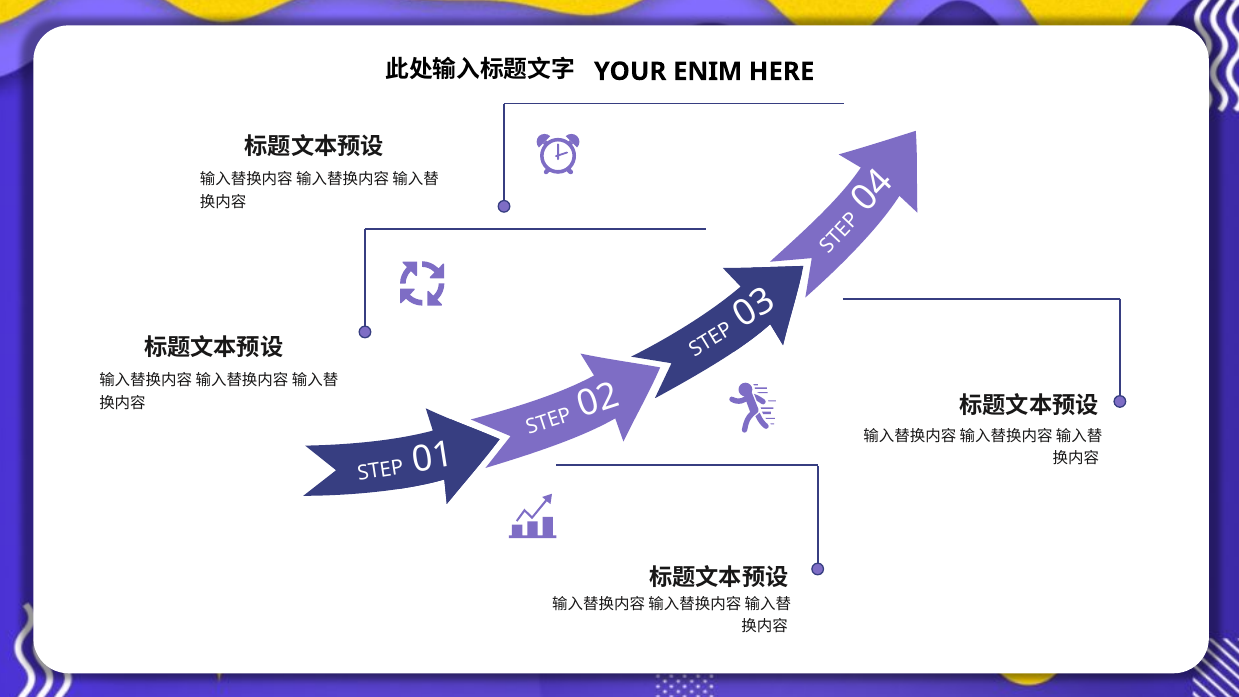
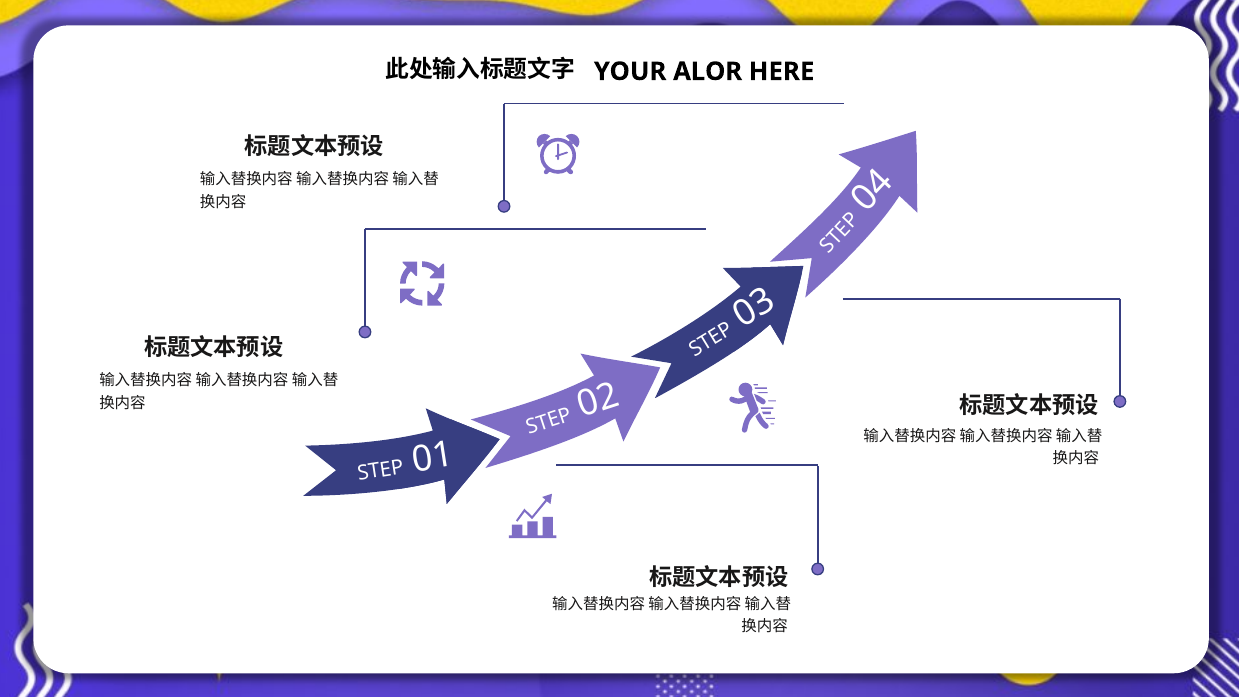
ENIM: ENIM -> ALOR
